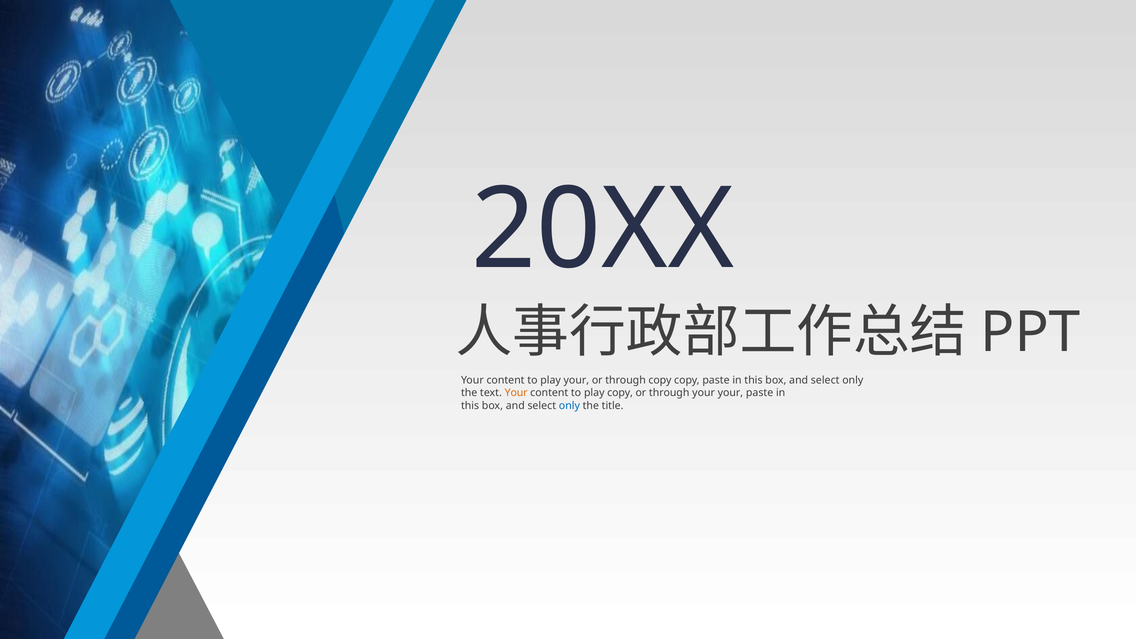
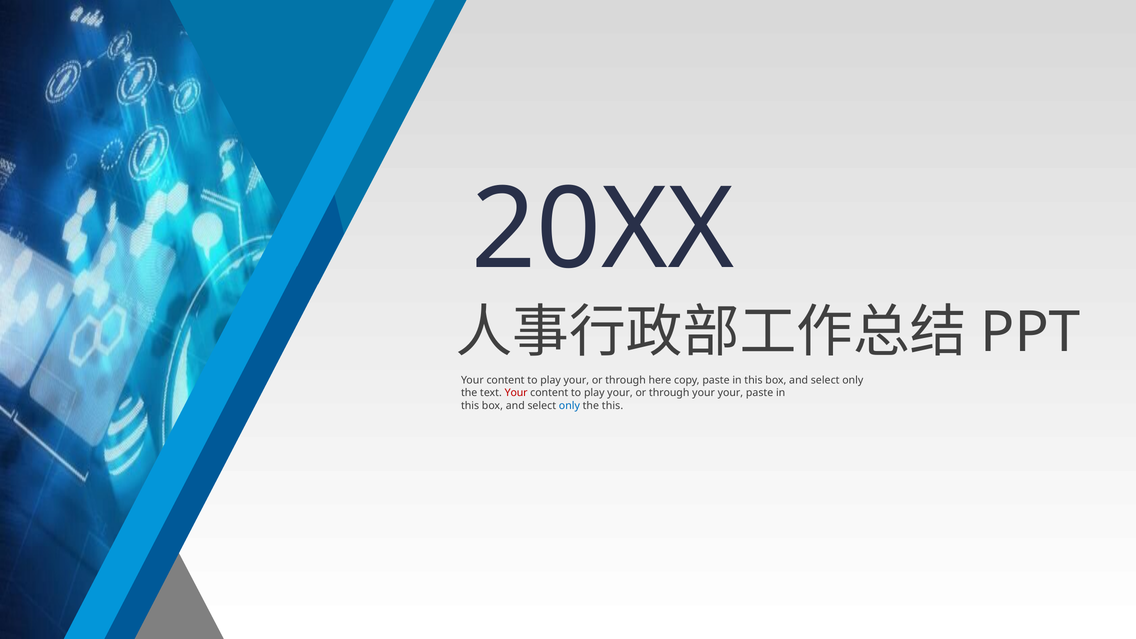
through copy: copy -> here
Your at (516, 393) colour: orange -> red
copy at (620, 393): copy -> your
the title: title -> this
